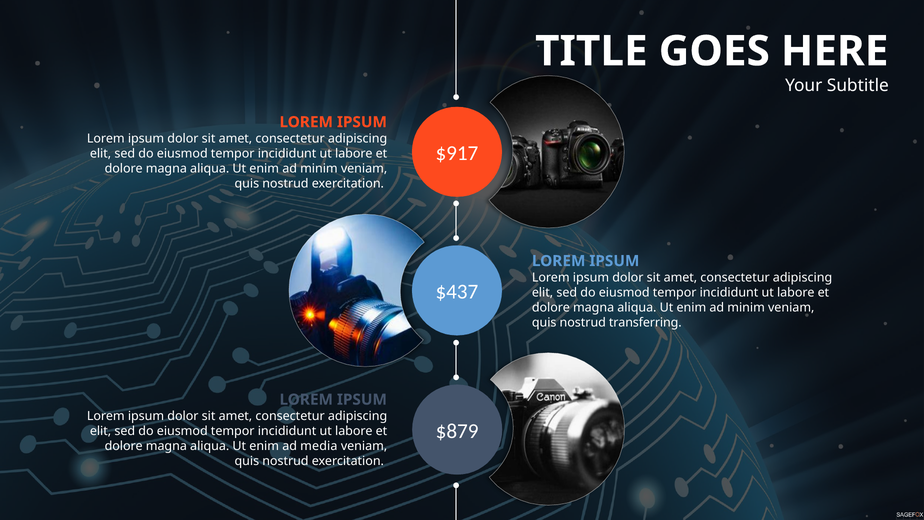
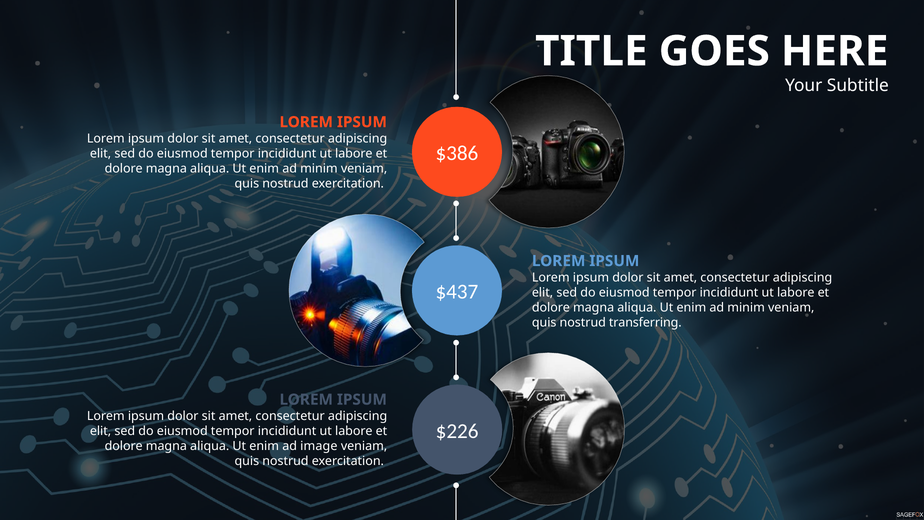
$917: $917 -> $386
$879: $879 -> $226
media: media -> image
